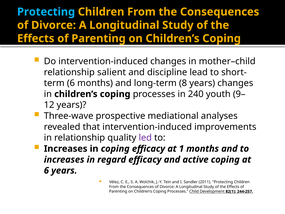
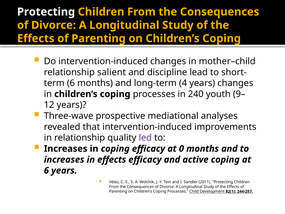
Protecting at (46, 12) colour: light blue -> white
8: 8 -> 4
1: 1 -> 0
in regard: regard -> effects
